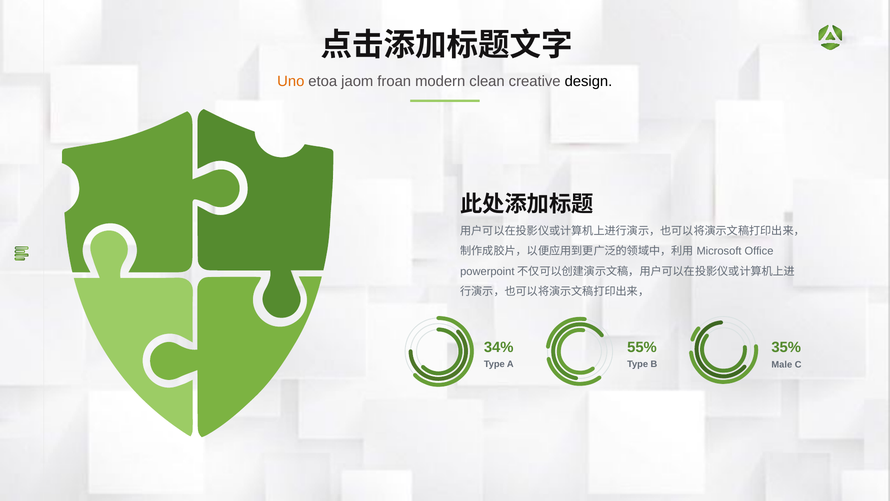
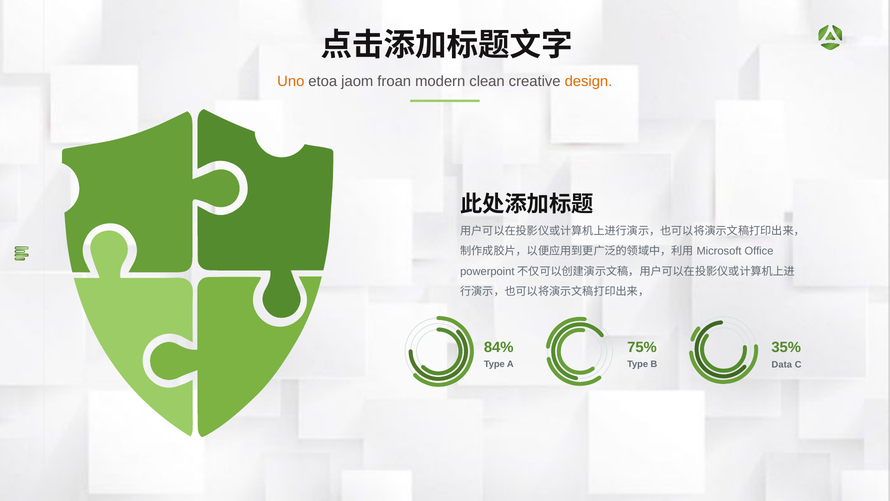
design colour: black -> orange
34%: 34% -> 84%
55%: 55% -> 75%
Male: Male -> Data
